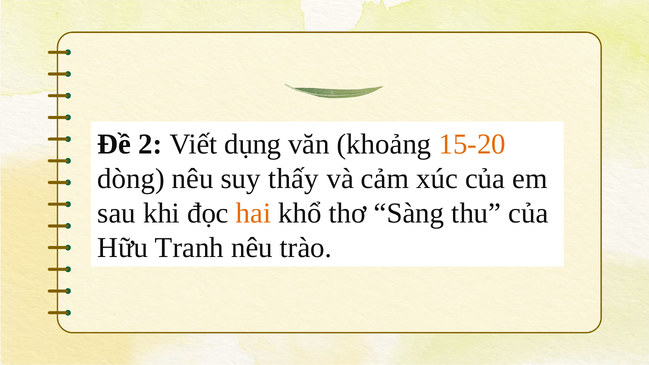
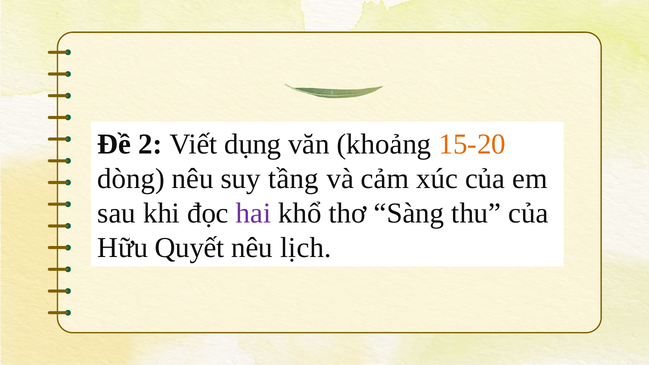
thấy: thấy -> tầng
hai colour: orange -> purple
Tranh: Tranh -> Quyết
trào: trào -> lịch
